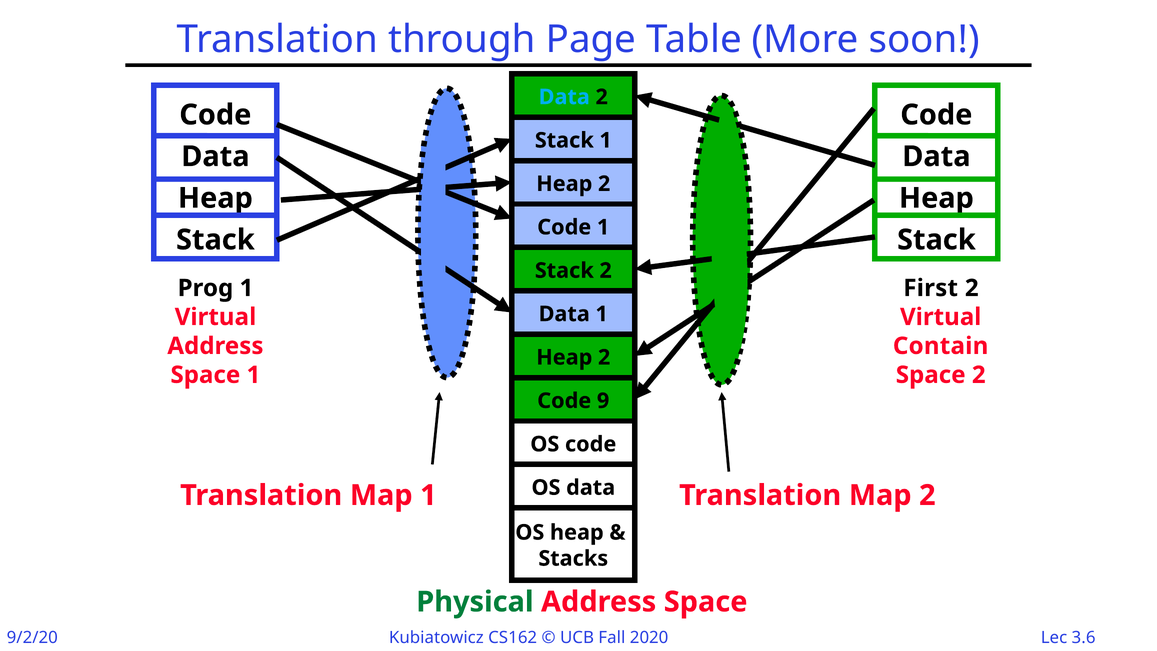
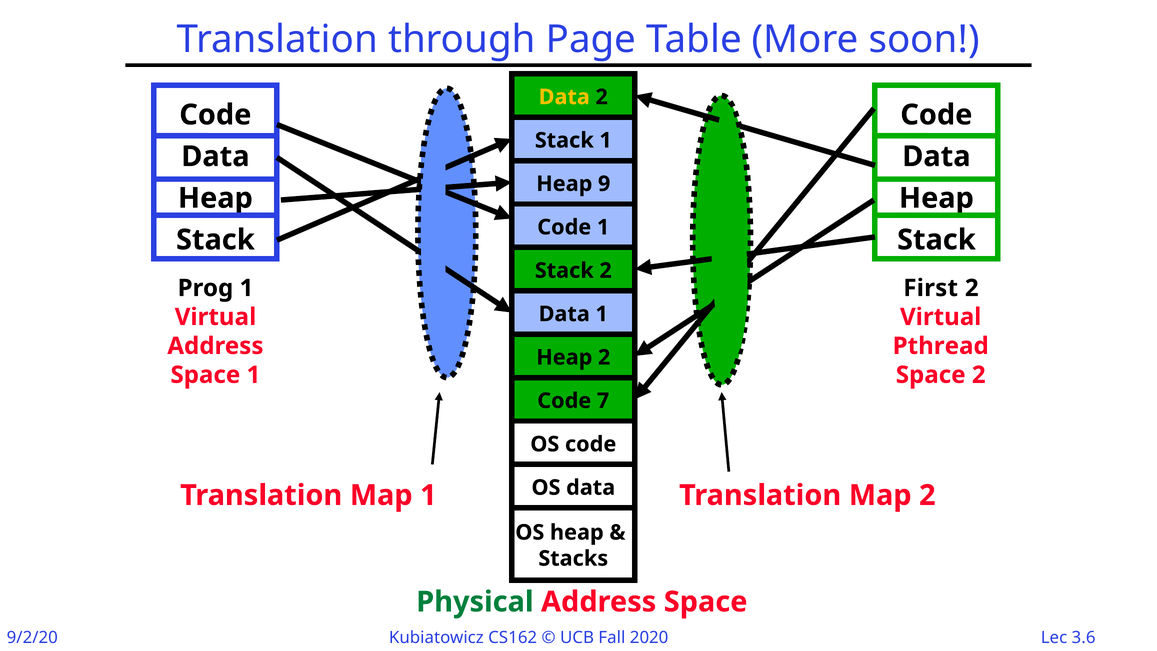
Data at (564, 97) colour: light blue -> yellow
2 at (604, 184): 2 -> 9
Contain: Contain -> Pthread
9: 9 -> 7
